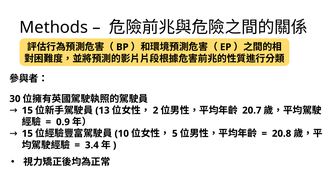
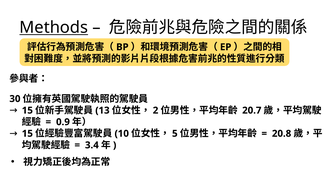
Methods underline: none -> present
